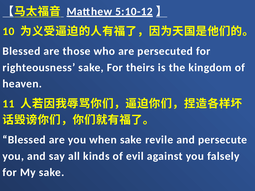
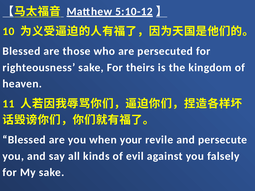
when sake: sake -> your
